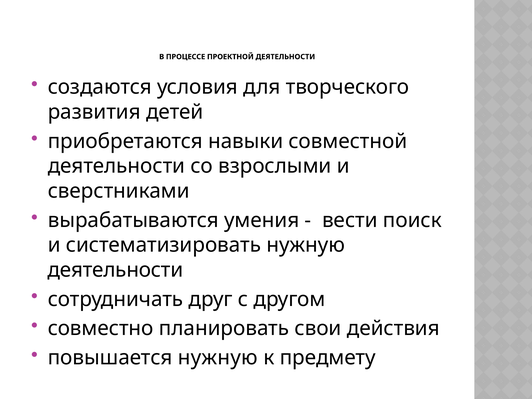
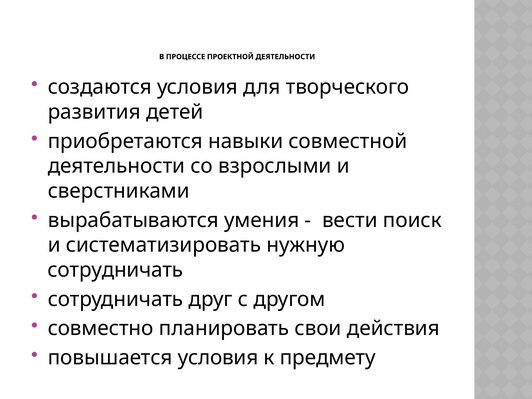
деятельности at (115, 270): деятельности -> сотрудничать
повышается нужную: нужную -> условия
